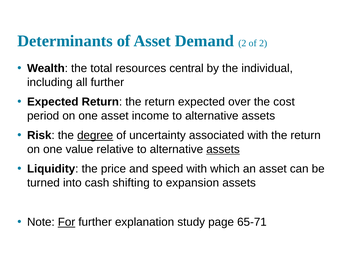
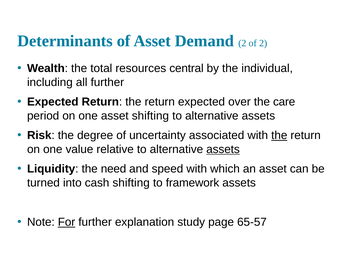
cost: cost -> care
asset income: income -> shifting
degree underline: present -> none
the at (279, 136) underline: none -> present
price: price -> need
expansion: expansion -> framework
65-71: 65-71 -> 65-57
